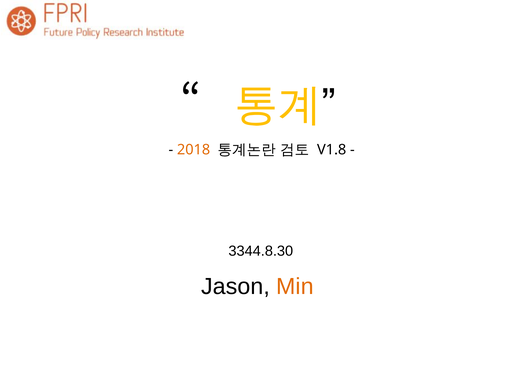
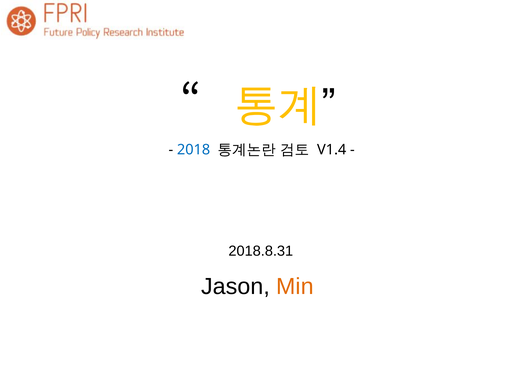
2018 colour: orange -> blue
V1.8: V1.8 -> V1.4
3344.8.30: 3344.8.30 -> 2018.8.31
